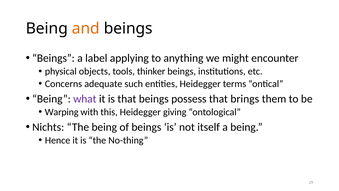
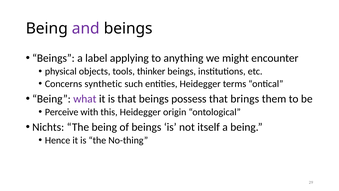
and colour: orange -> purple
adequate: adequate -> synthetic
Warping: Warping -> Perceive
giving: giving -> origin
